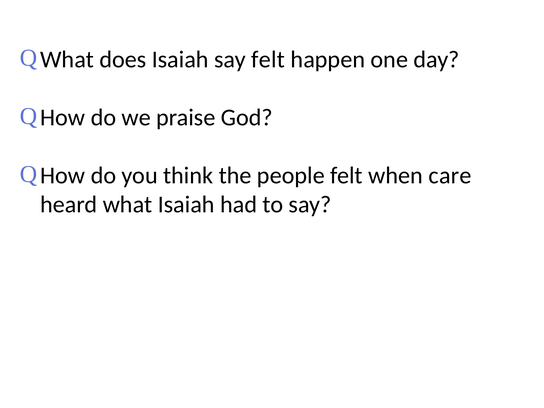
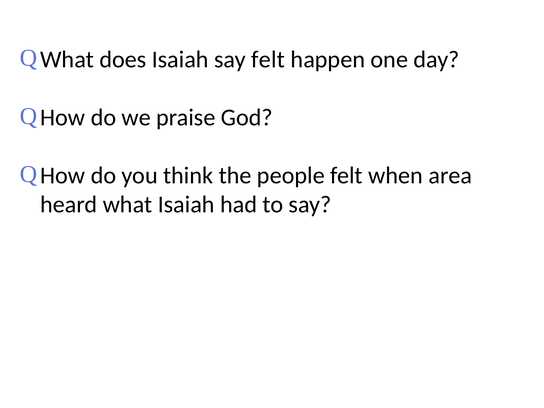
care: care -> area
